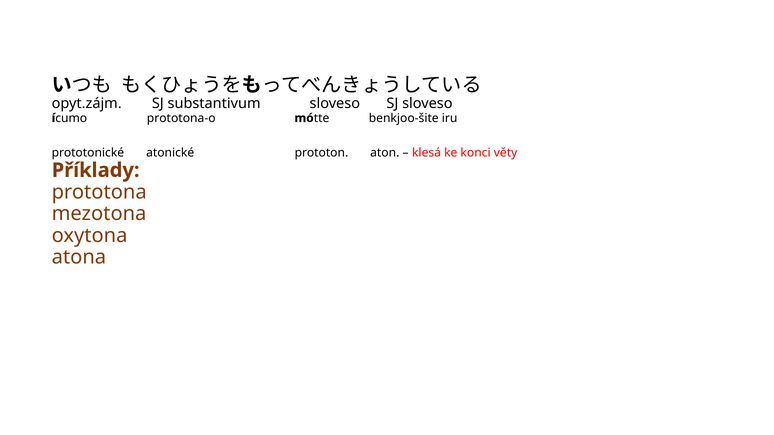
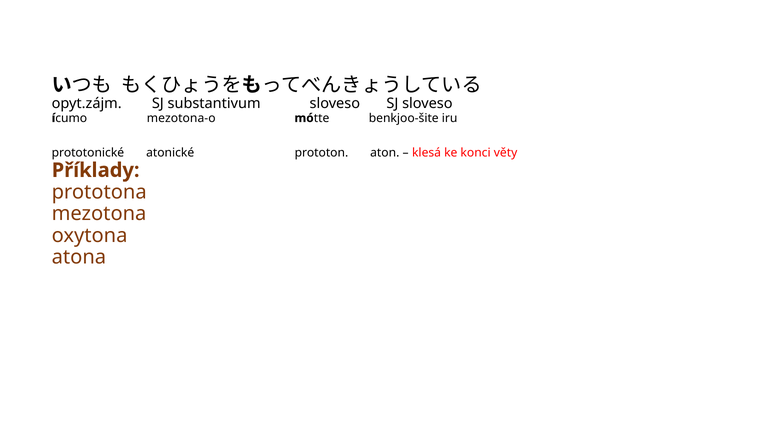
prototona-o: prototona-o -> mezotona-o
